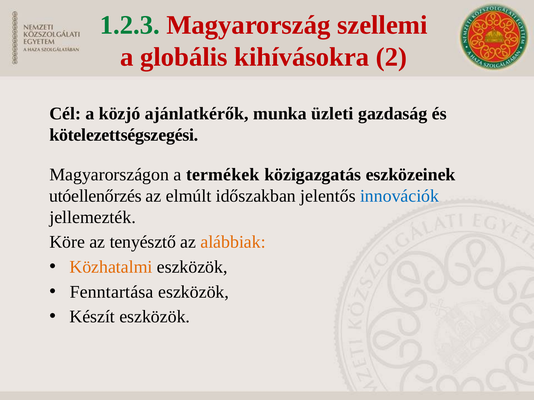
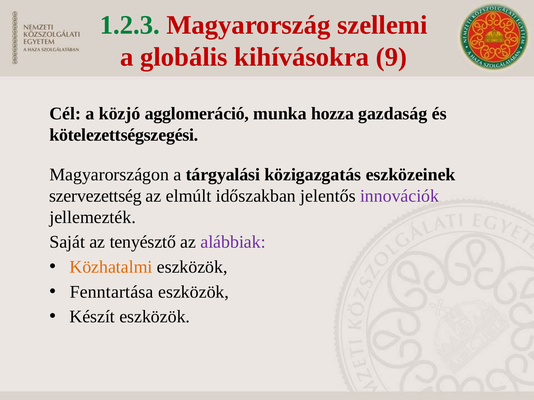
2: 2 -> 9
ajánlatkérők: ajánlatkérők -> agglomeráció
üzleti: üzleti -> hozza
termékek: termékek -> tárgyalási
utóellenőrzés: utóellenőrzés -> szervezettség
innovációk colour: blue -> purple
Köre: Köre -> Saját
alábbiak colour: orange -> purple
